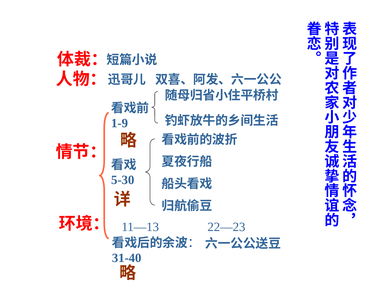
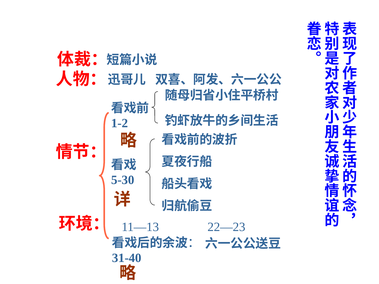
1-9: 1-9 -> 1-2
